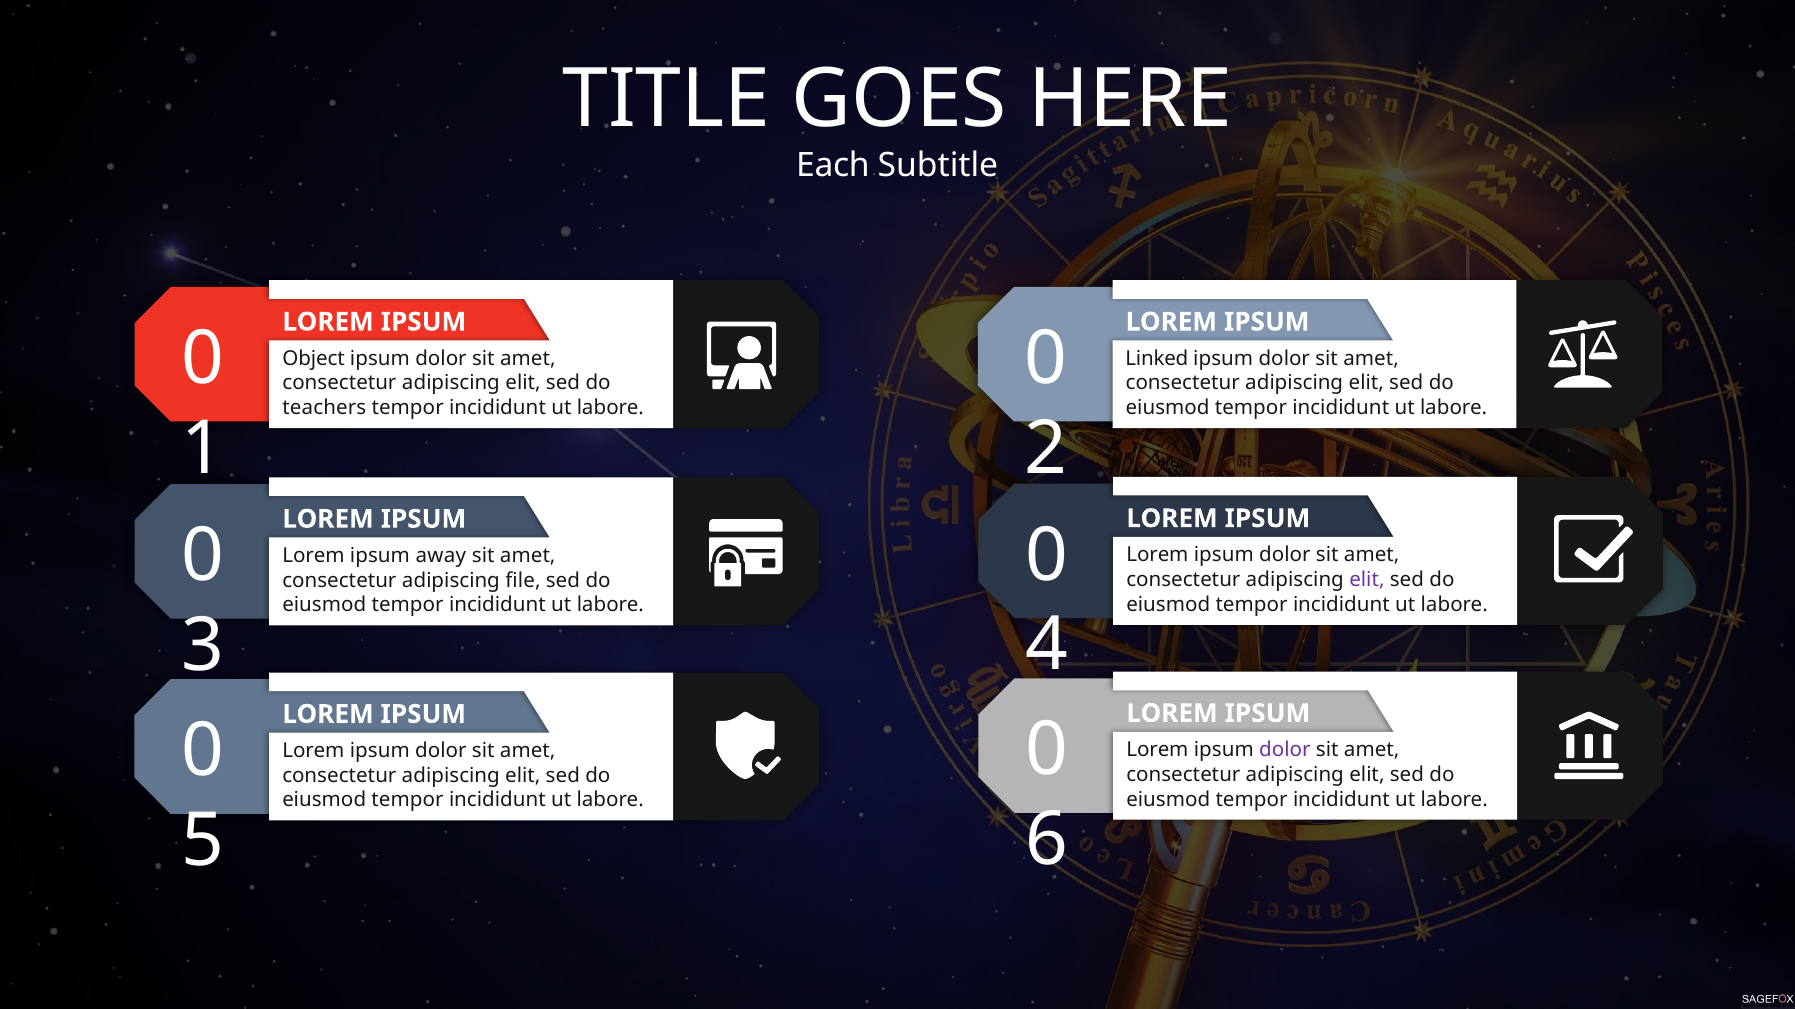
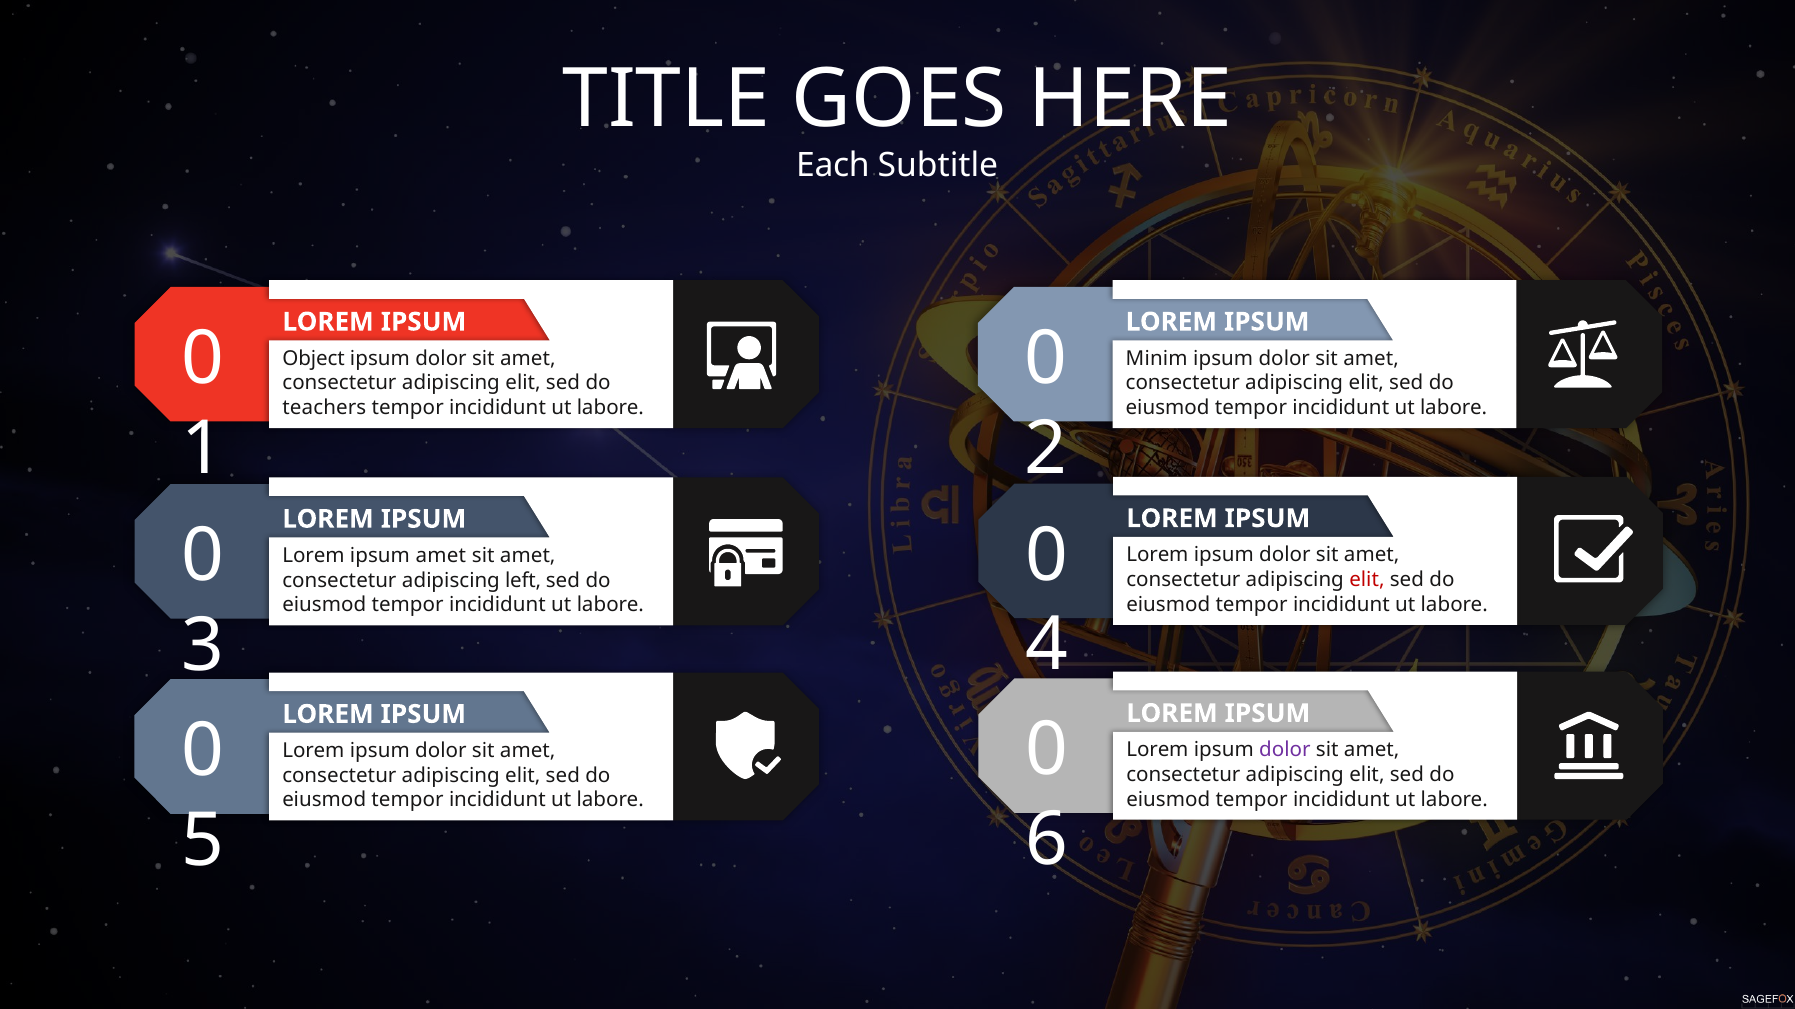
Linked: Linked -> Minim
ipsum away: away -> amet
elit at (1367, 580) colour: purple -> red
file: file -> left
